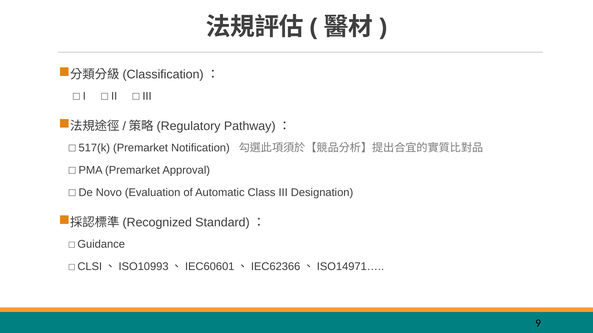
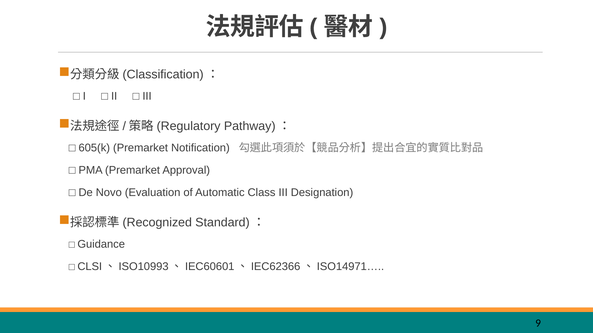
517(k: 517(k -> 605(k
